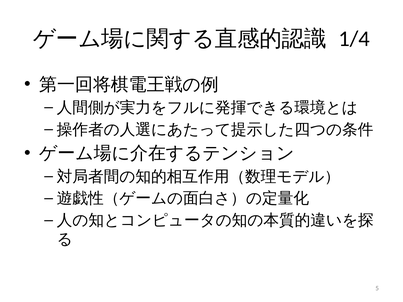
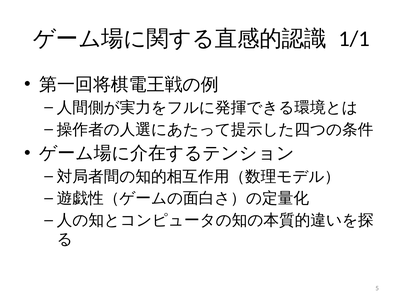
1/4: 1/4 -> 1/1
